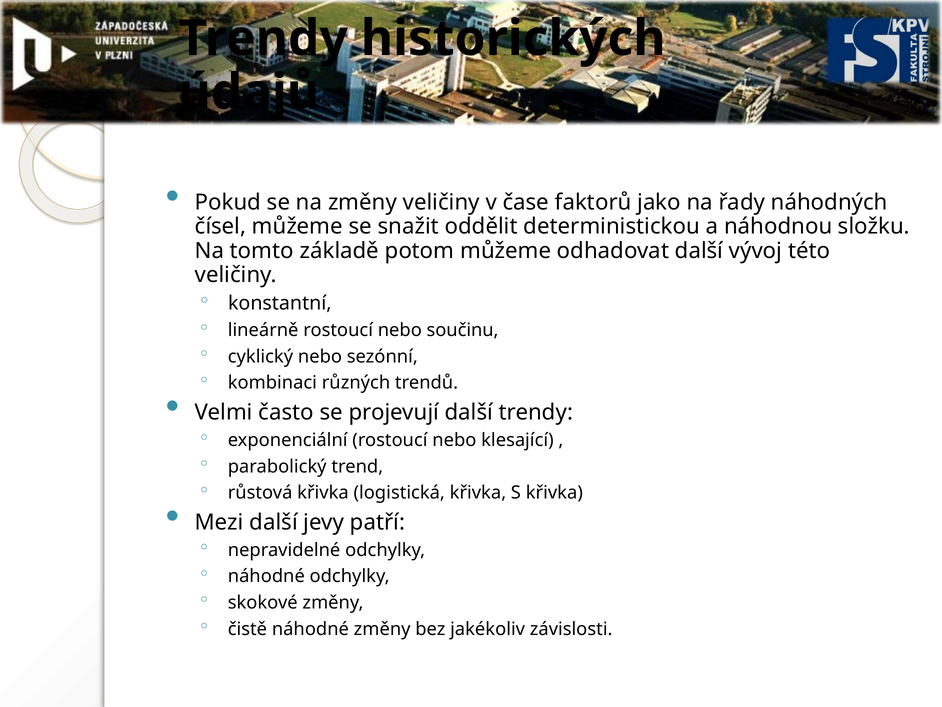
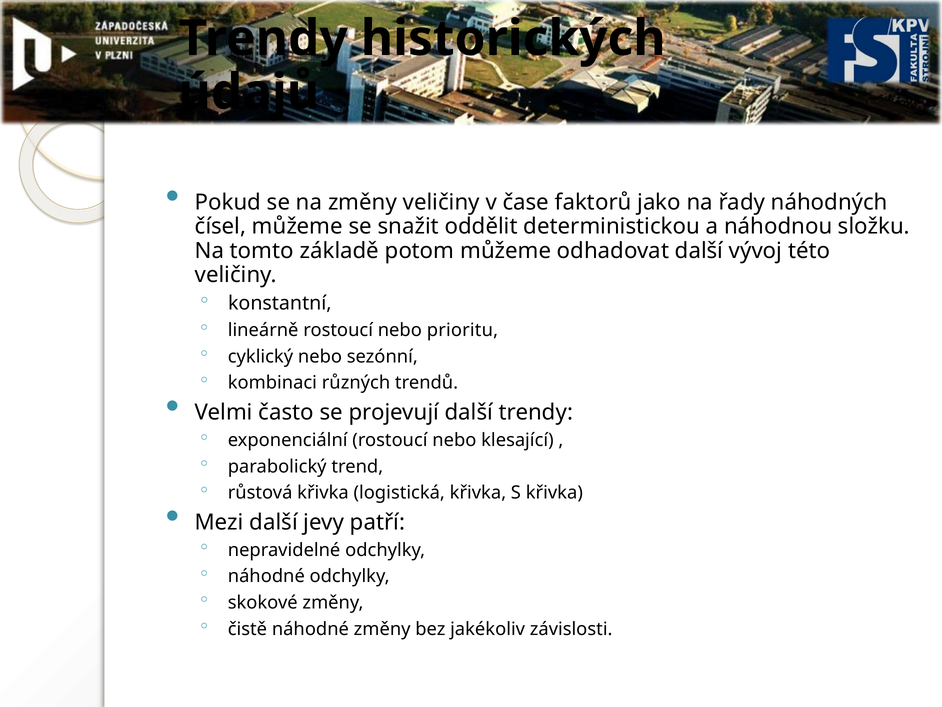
součinu: součinu -> prioritu
